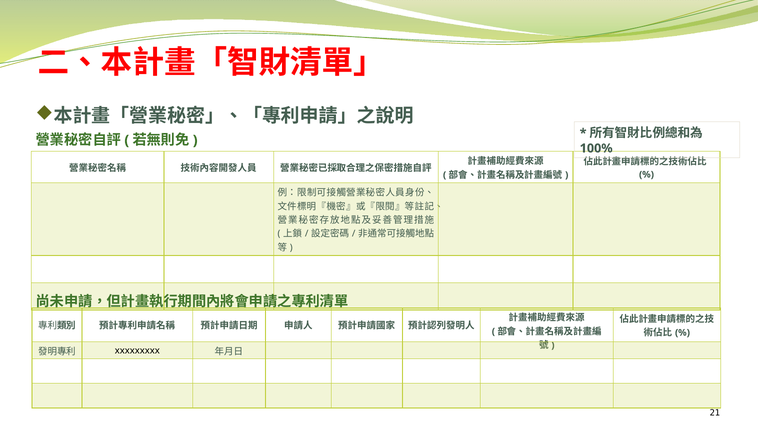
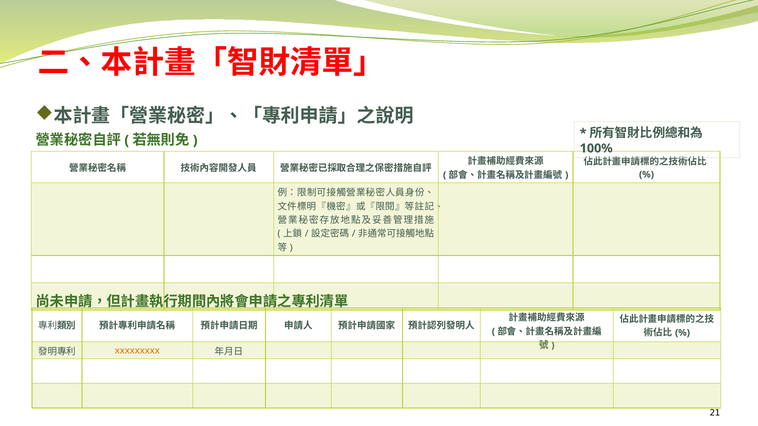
xxxxxxxxx colour: black -> orange
